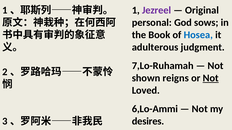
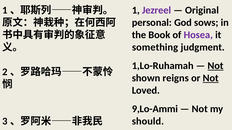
Hosea colour: blue -> purple
adulterous: adulterous -> something
7,Lo-Ruhamah: 7,Lo-Ruhamah -> 1,Lo-Ruhamah
Not at (216, 66) underline: none -> present
6,Lo-Ammi: 6,Lo-Ammi -> 9,Lo-Ammi
desires: desires -> should
